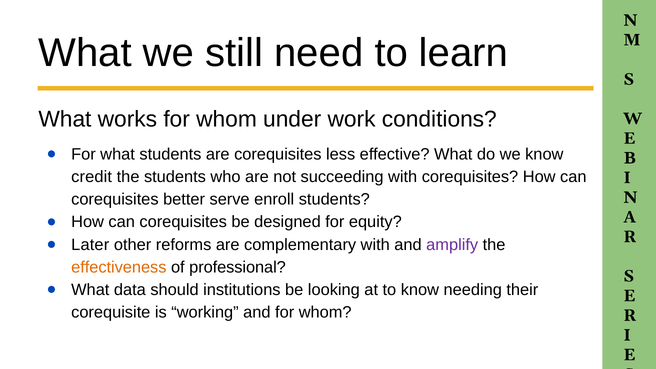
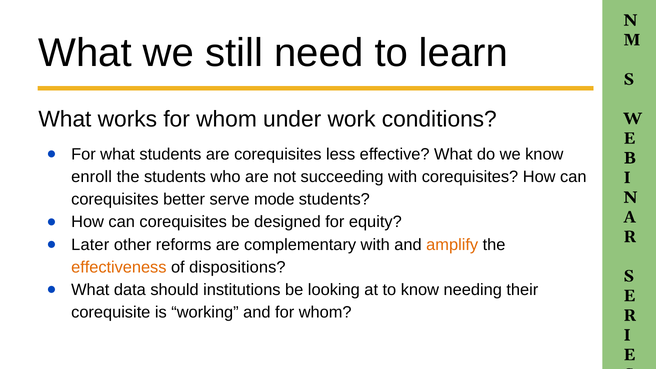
credit: credit -> enroll
enroll: enroll -> mode
amplify colour: purple -> orange
professional: professional -> dispositions
